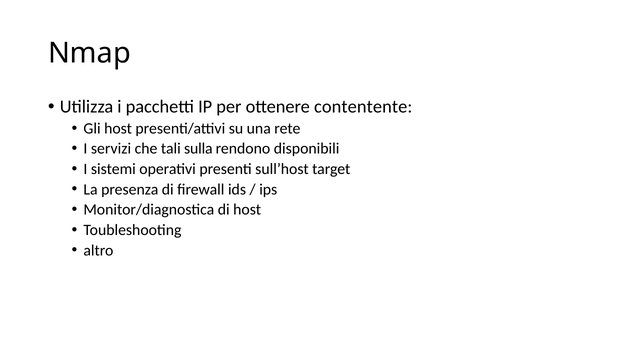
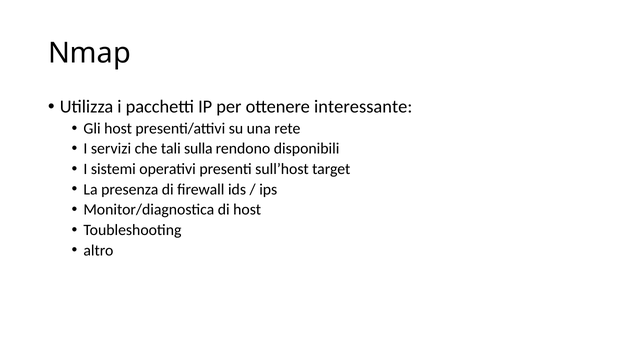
contentente: contentente -> interessante
